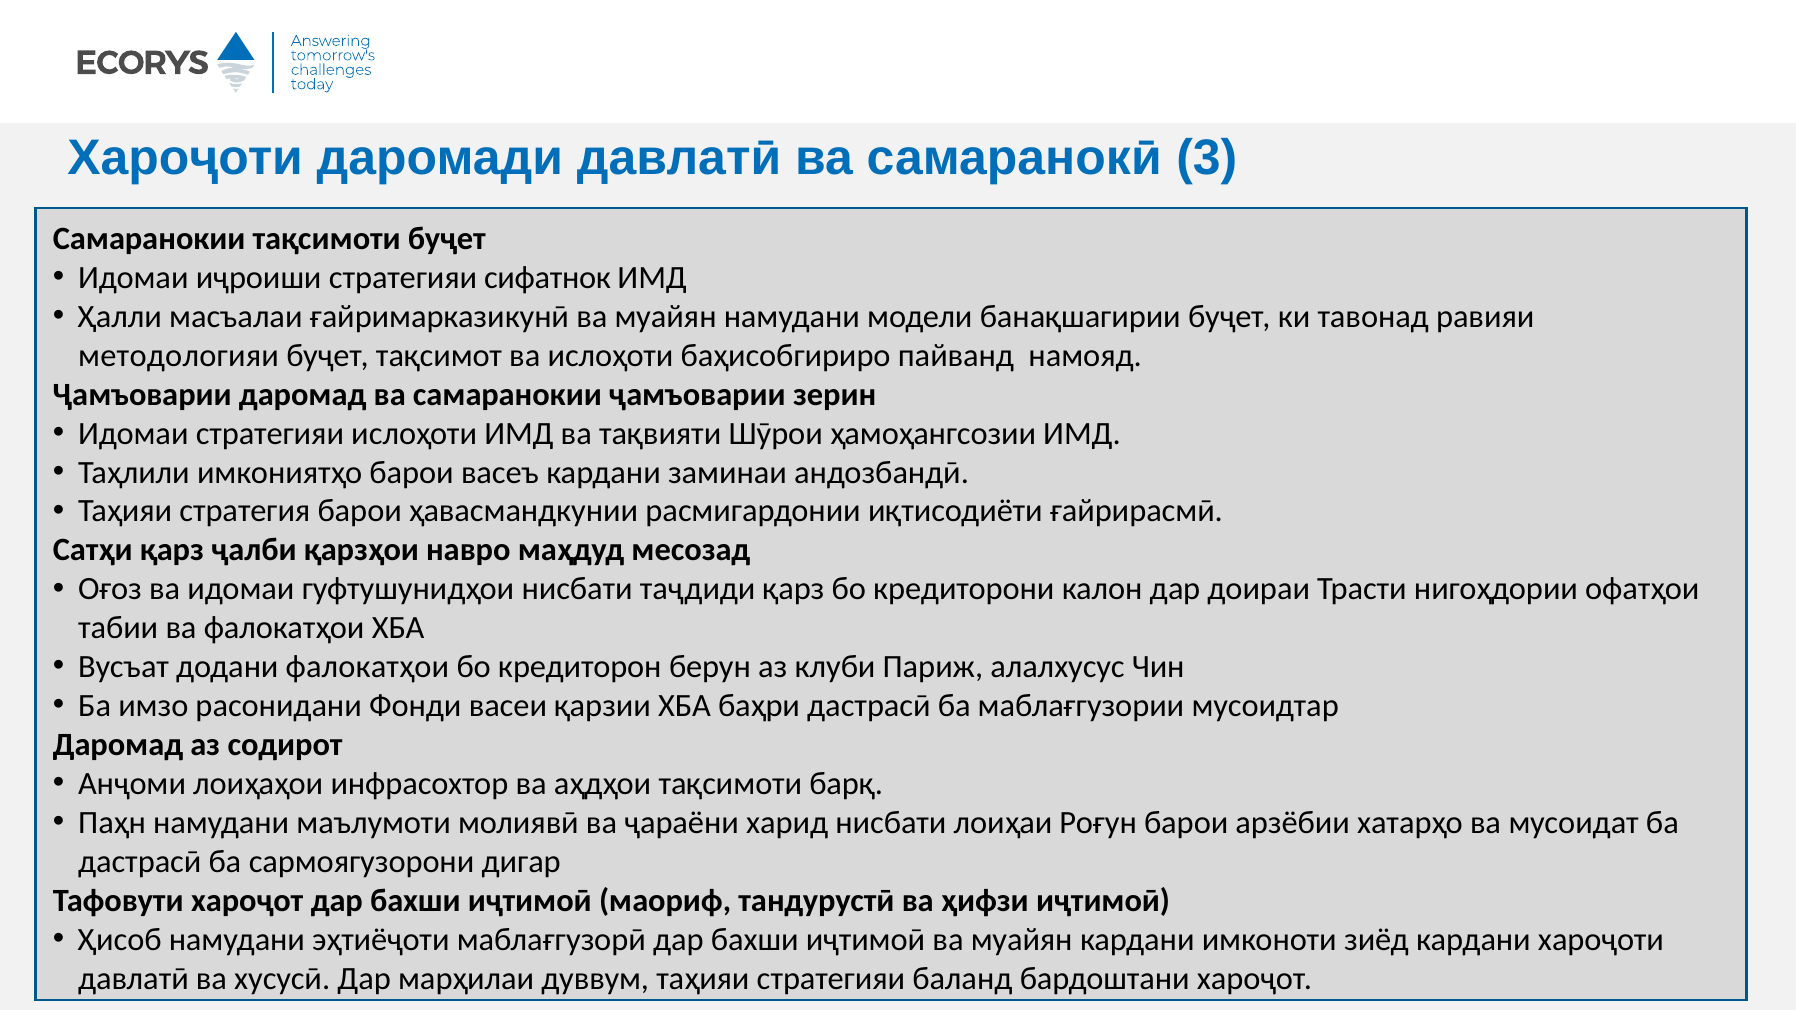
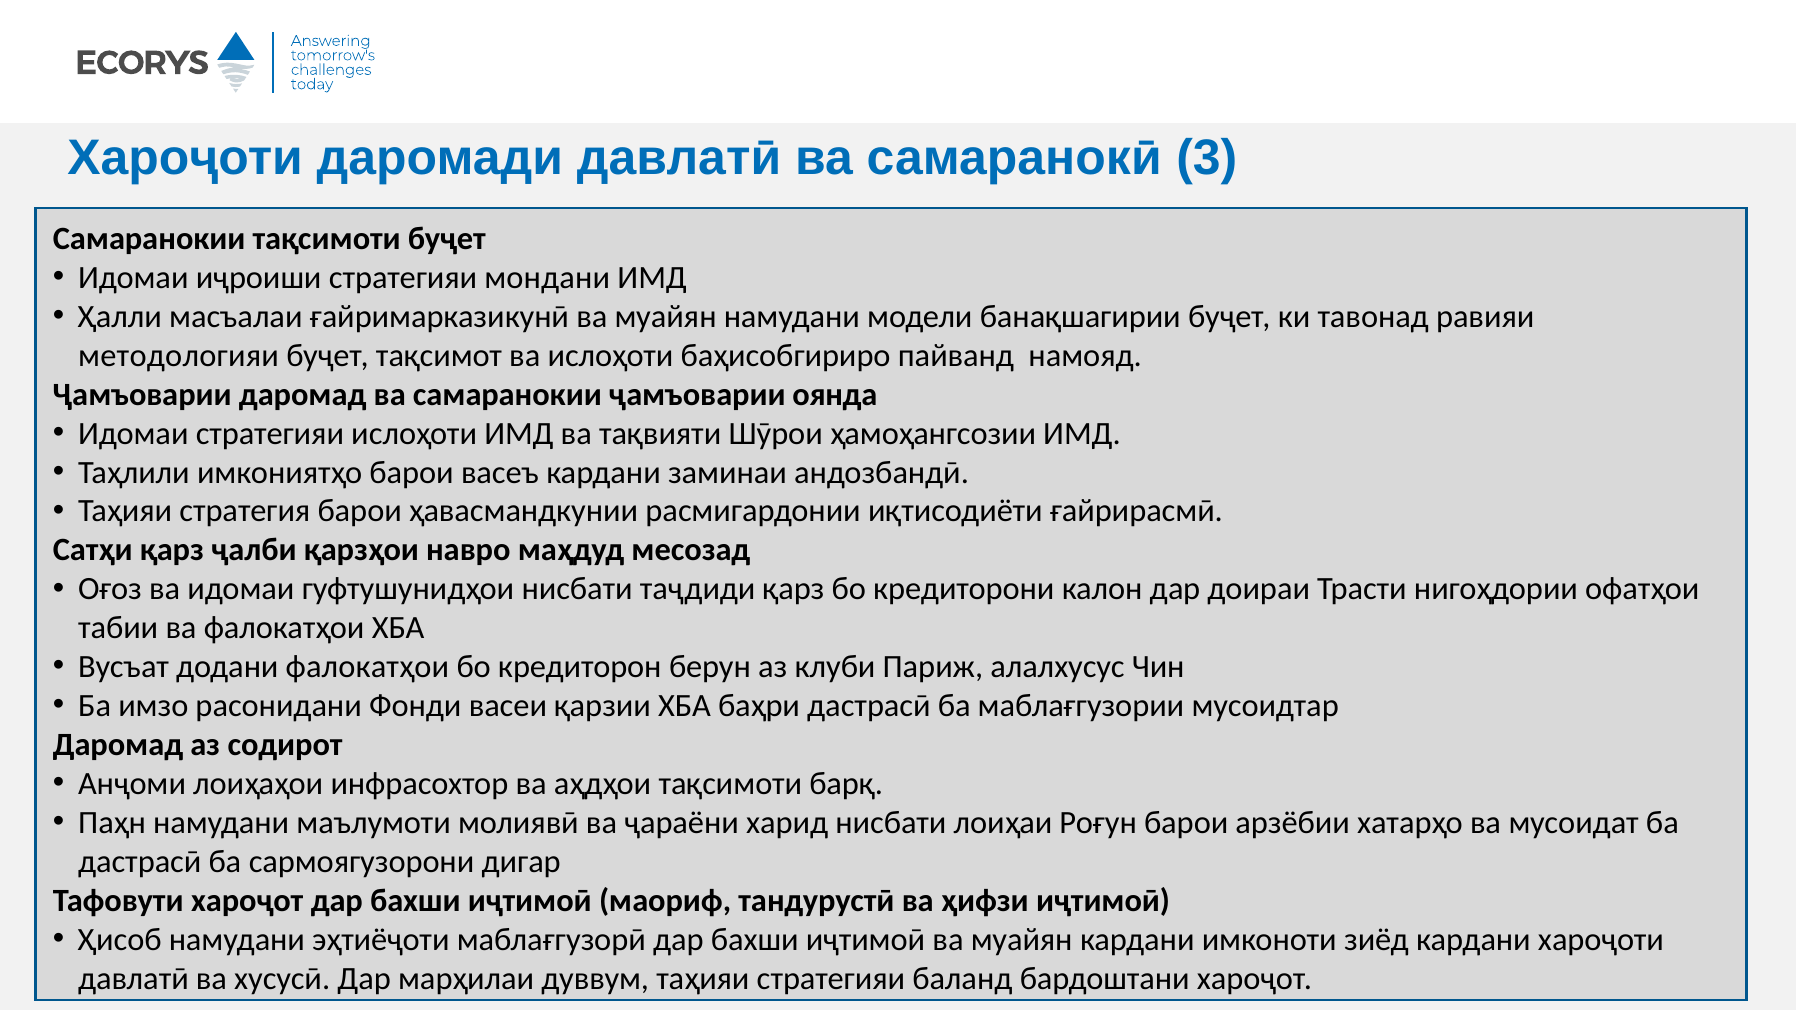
сифатнок: сифатнок -> мондани
зерин: зерин -> оянда
